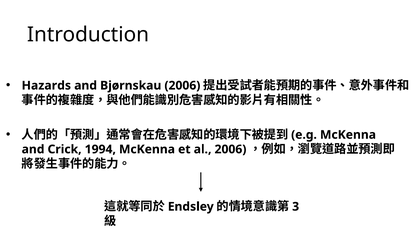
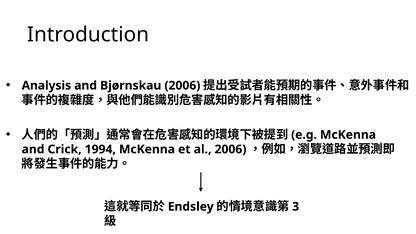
Hazards: Hazards -> Analysis
